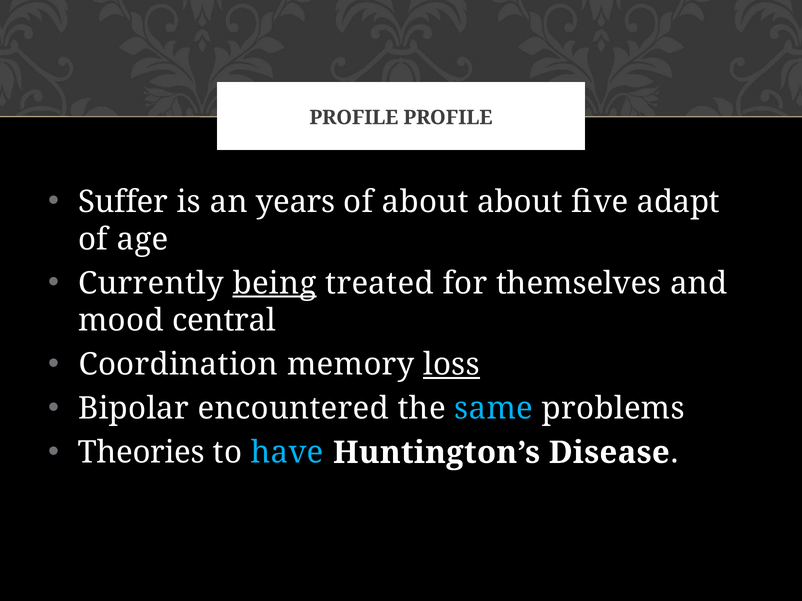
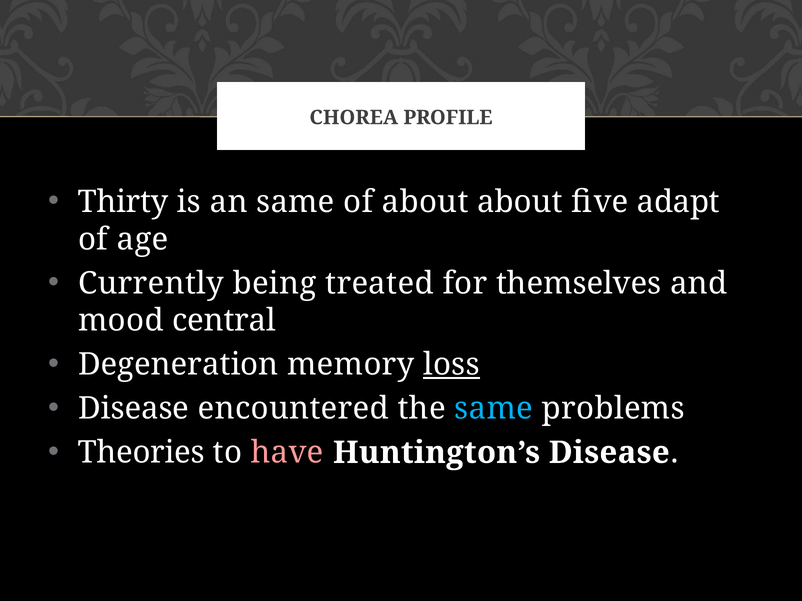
PROFILE at (354, 118): PROFILE -> CHOREA
Suffer: Suffer -> Thirty
an years: years -> same
being underline: present -> none
Coordination: Coordination -> Degeneration
Bipolar at (134, 409): Bipolar -> Disease
have colour: light blue -> pink
